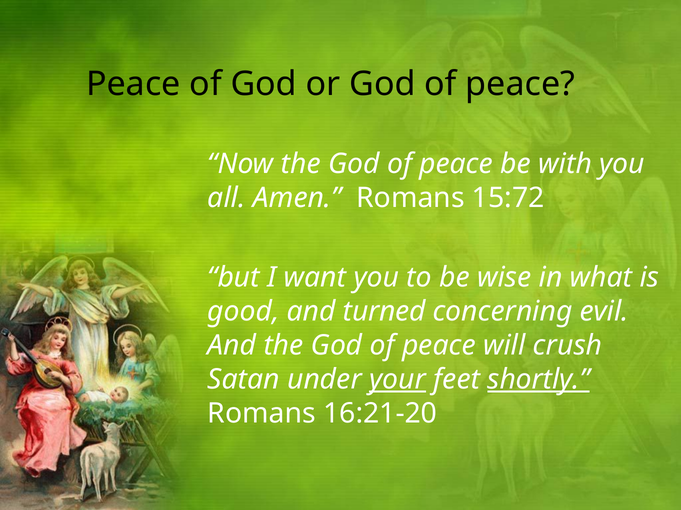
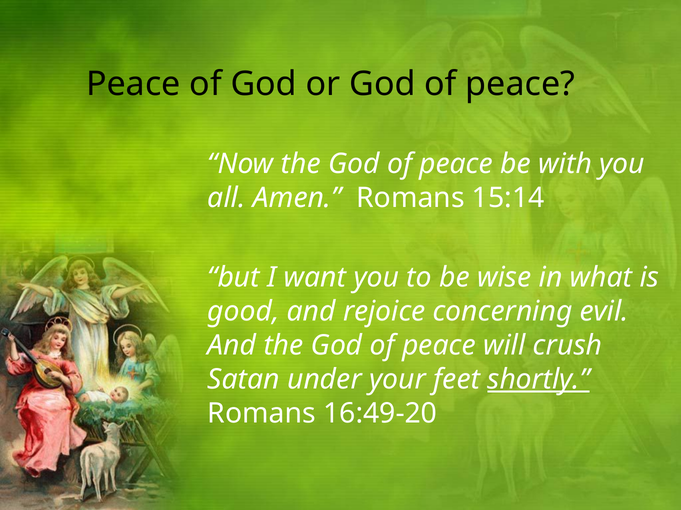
15:72: 15:72 -> 15:14
turned: turned -> rejoice
your underline: present -> none
16:21-20: 16:21-20 -> 16:49-20
